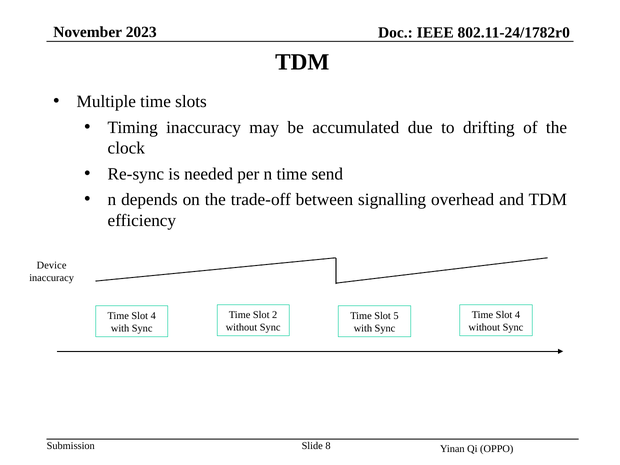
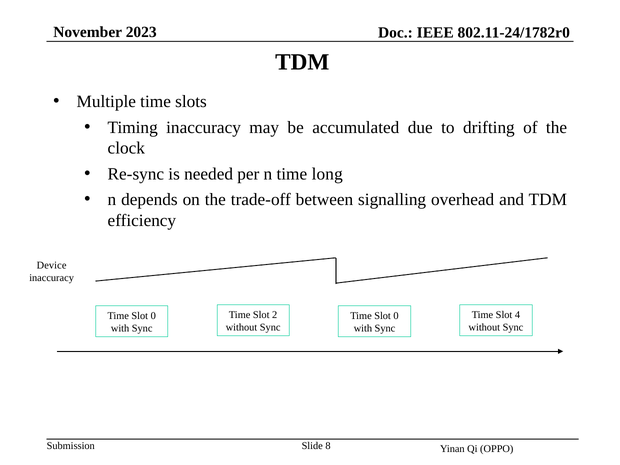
send: send -> long
4 at (153, 316): 4 -> 0
5 at (396, 316): 5 -> 0
